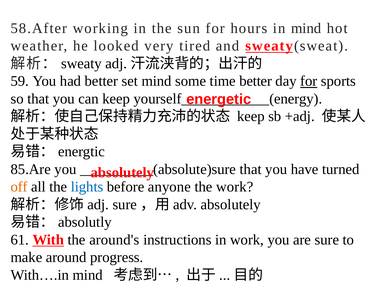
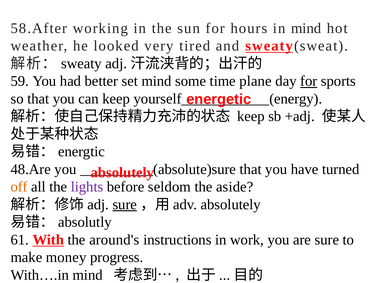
time better: better -> plane
85.Are: 85.Are -> 48.Are
lights colour: blue -> purple
anyone: anyone -> seldom
the work: work -> aside
sure at (125, 204) underline: none -> present
around: around -> money
